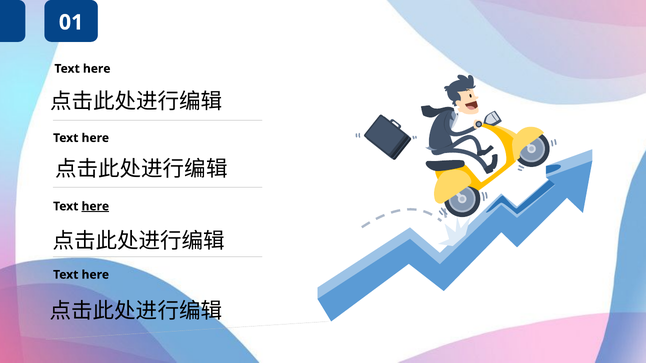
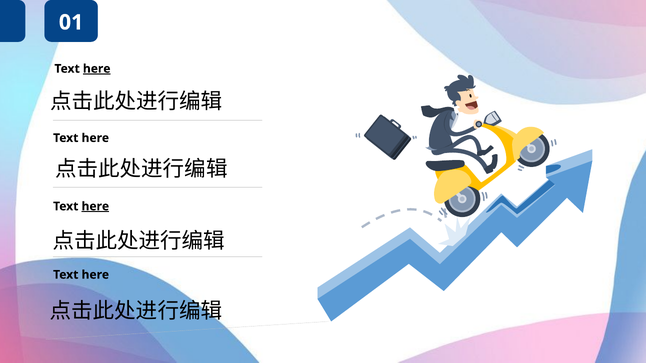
here at (97, 69) underline: none -> present
